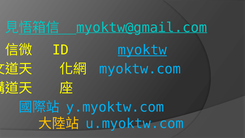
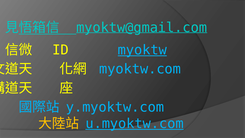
u.myoktw.com underline: none -> present
